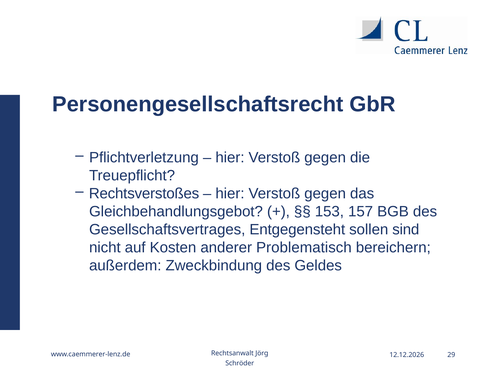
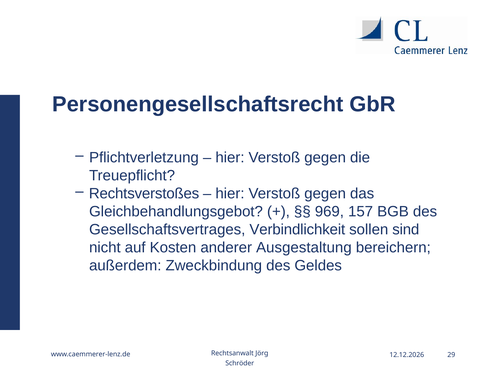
153: 153 -> 969
Entgegensteht: Entgegensteht -> Verbindlichkeit
Problematisch: Problematisch -> Ausgestaltung
